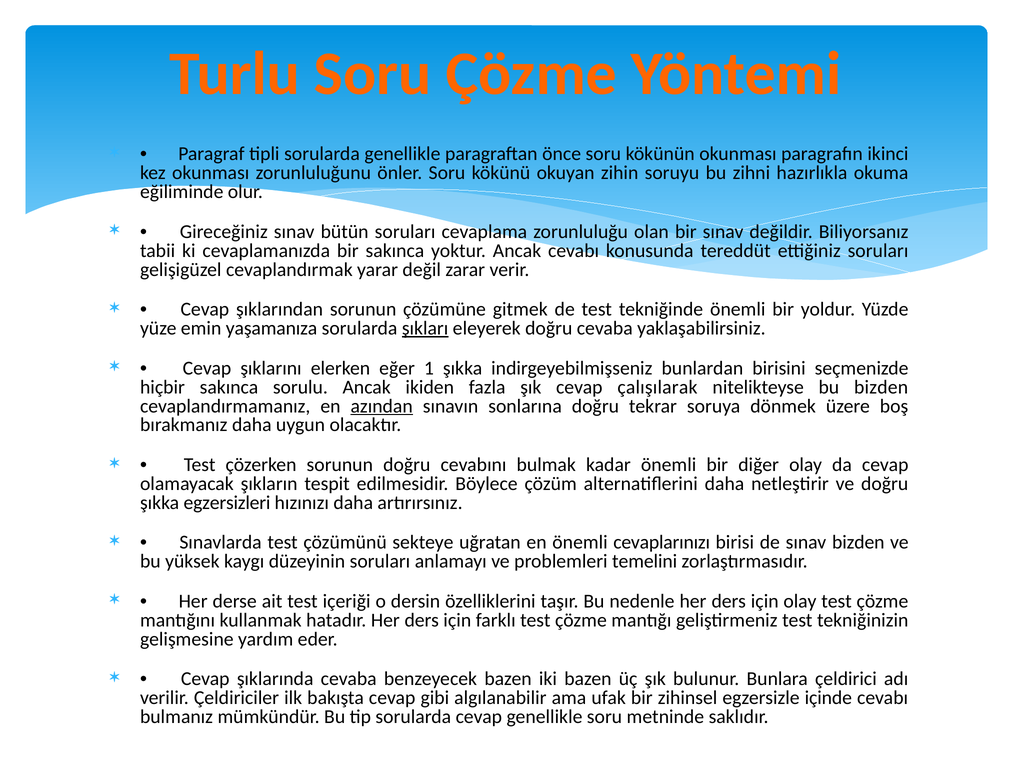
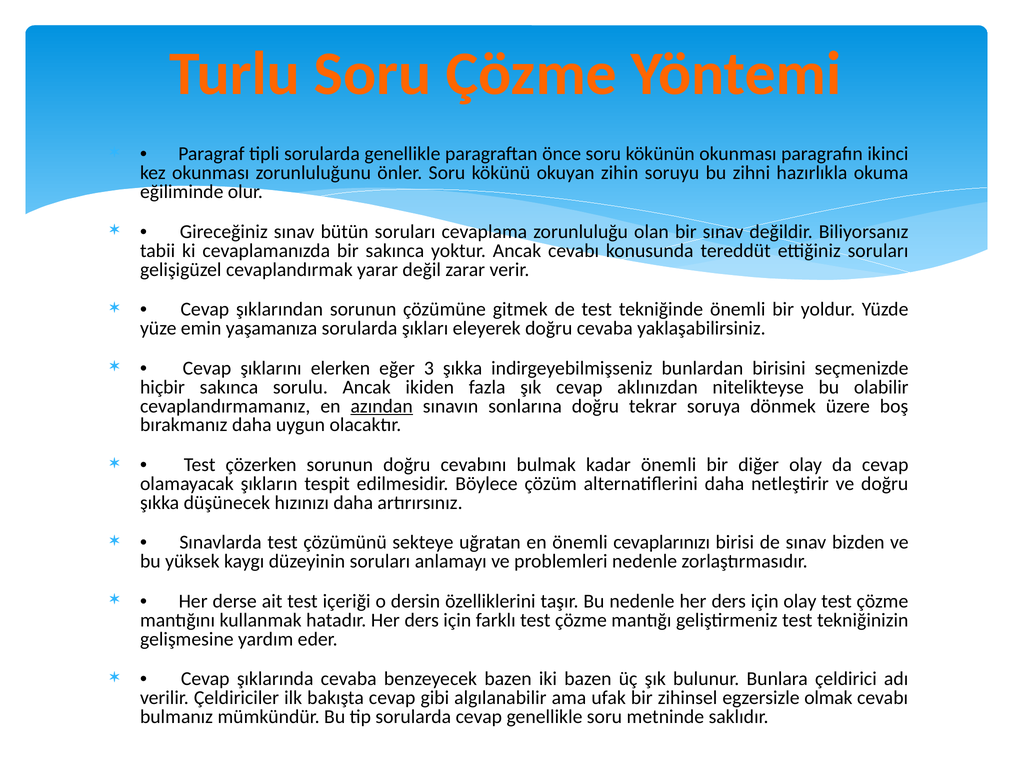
şıkları underline: present -> none
1: 1 -> 3
çalışılarak: çalışılarak -> aklınızdan
bu bizden: bizden -> olabilir
egzersizleri: egzersizleri -> düşünecek
problemleri temelini: temelini -> nedenle
içinde: içinde -> olmak
